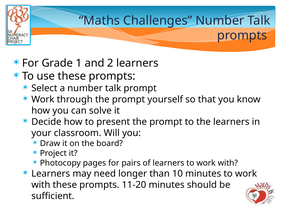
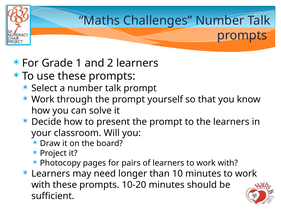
11-20: 11-20 -> 10-20
